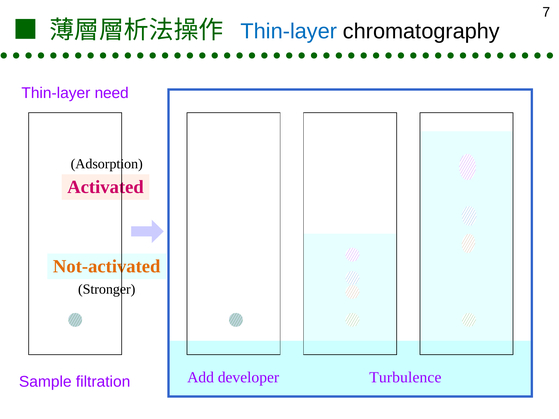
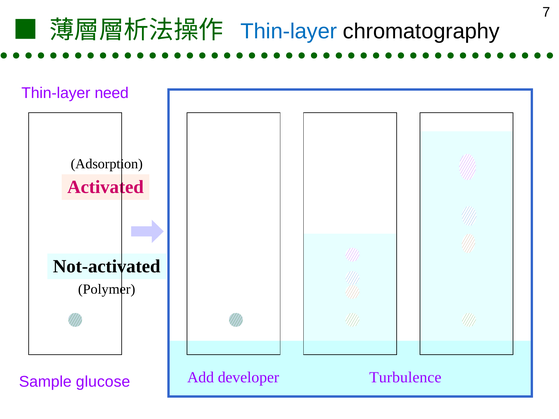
Not-activated colour: orange -> black
Stronger: Stronger -> Polymer
filtration: filtration -> glucose
